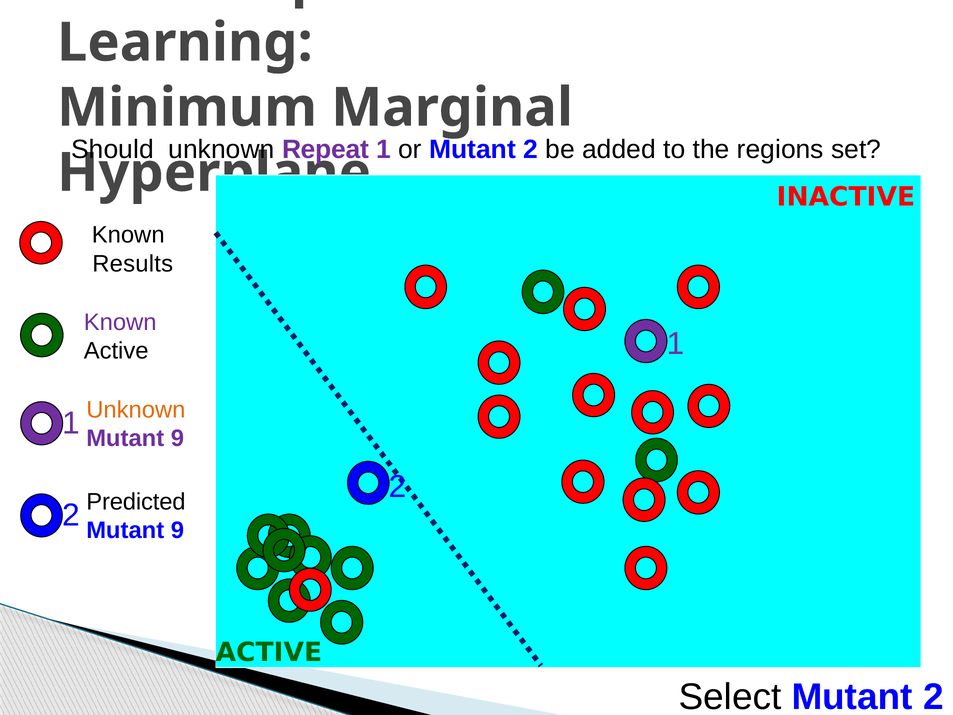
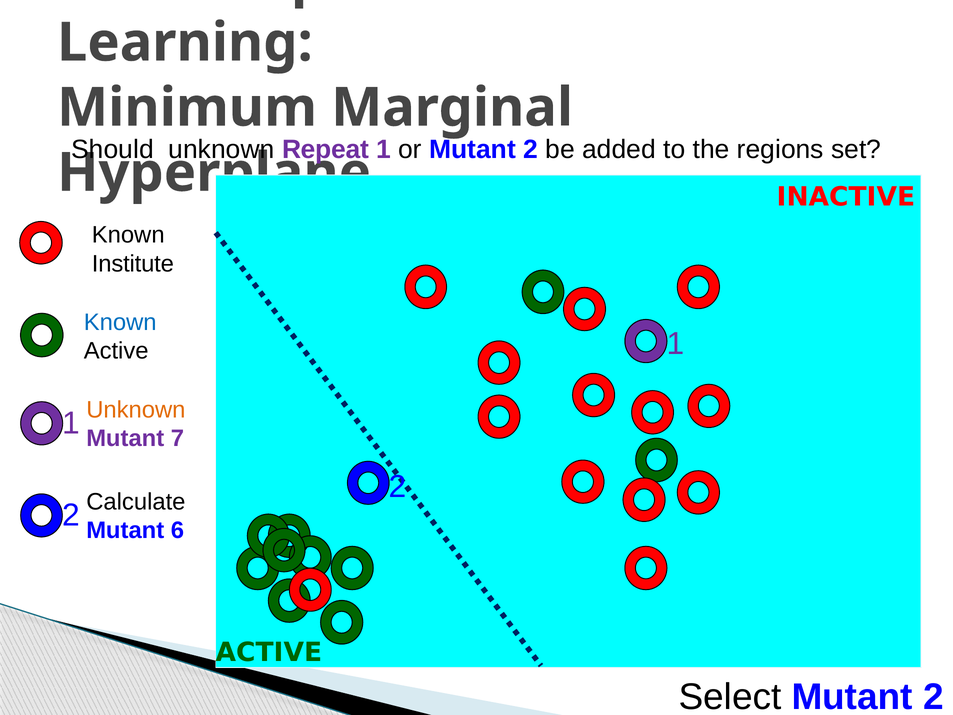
Results: Results -> Institute
Known at (120, 322) colour: purple -> blue
9 at (177, 438): 9 -> 7
Predicted: Predicted -> Calculate
9 at (177, 530): 9 -> 6
